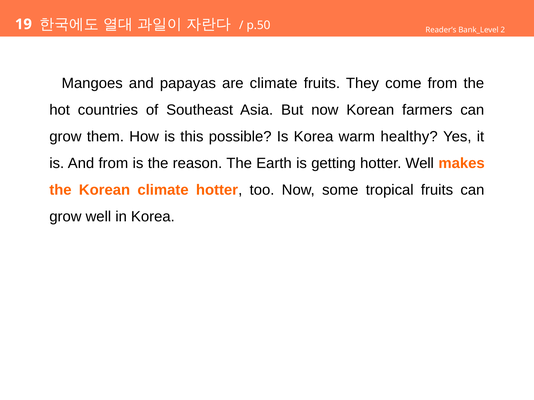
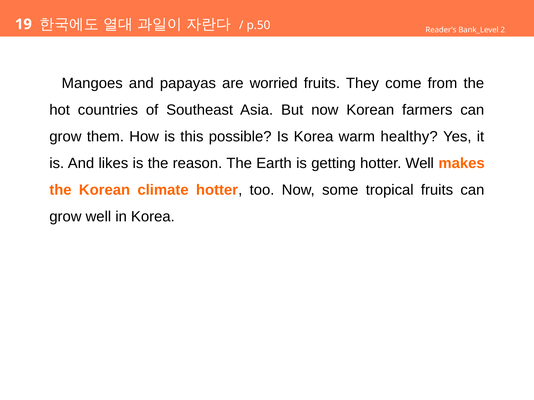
are climate: climate -> worried
And from: from -> likes
